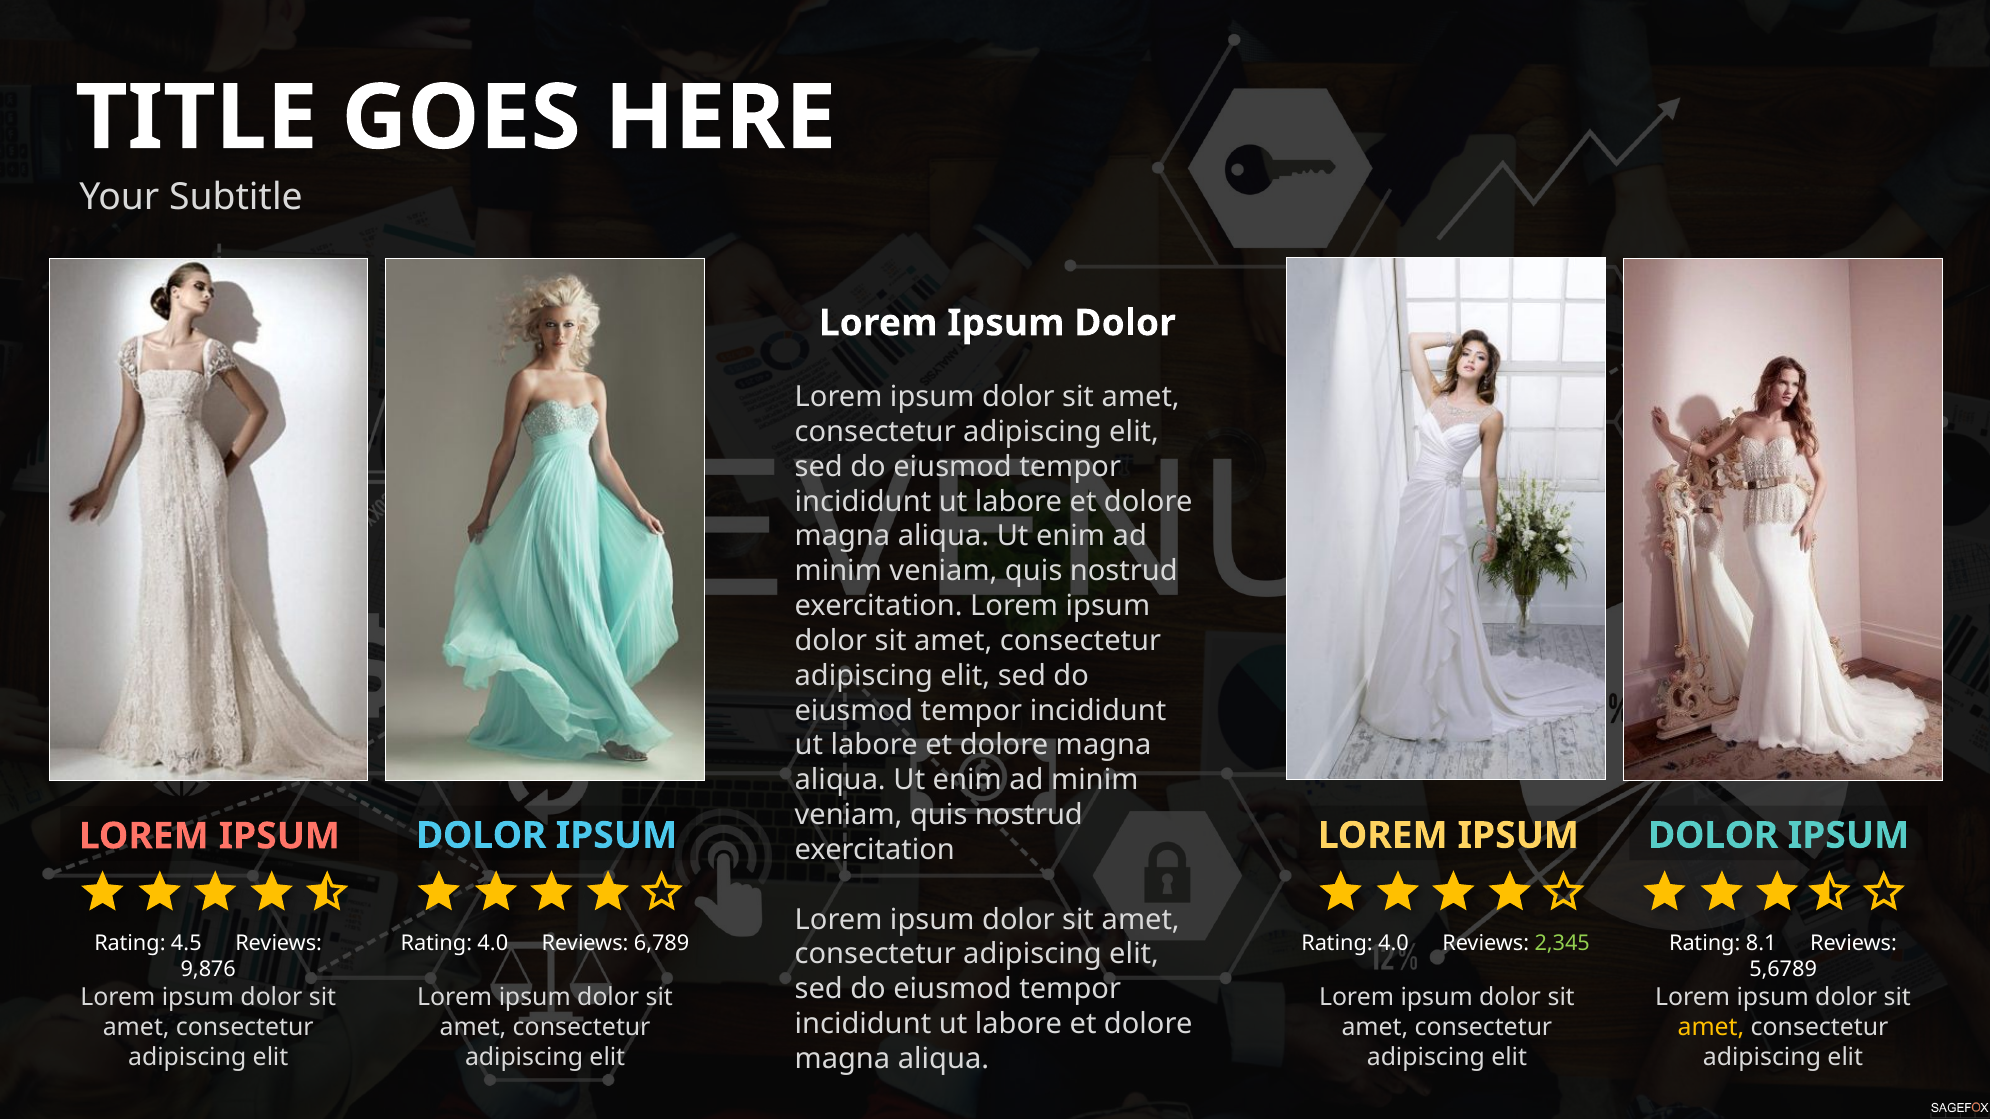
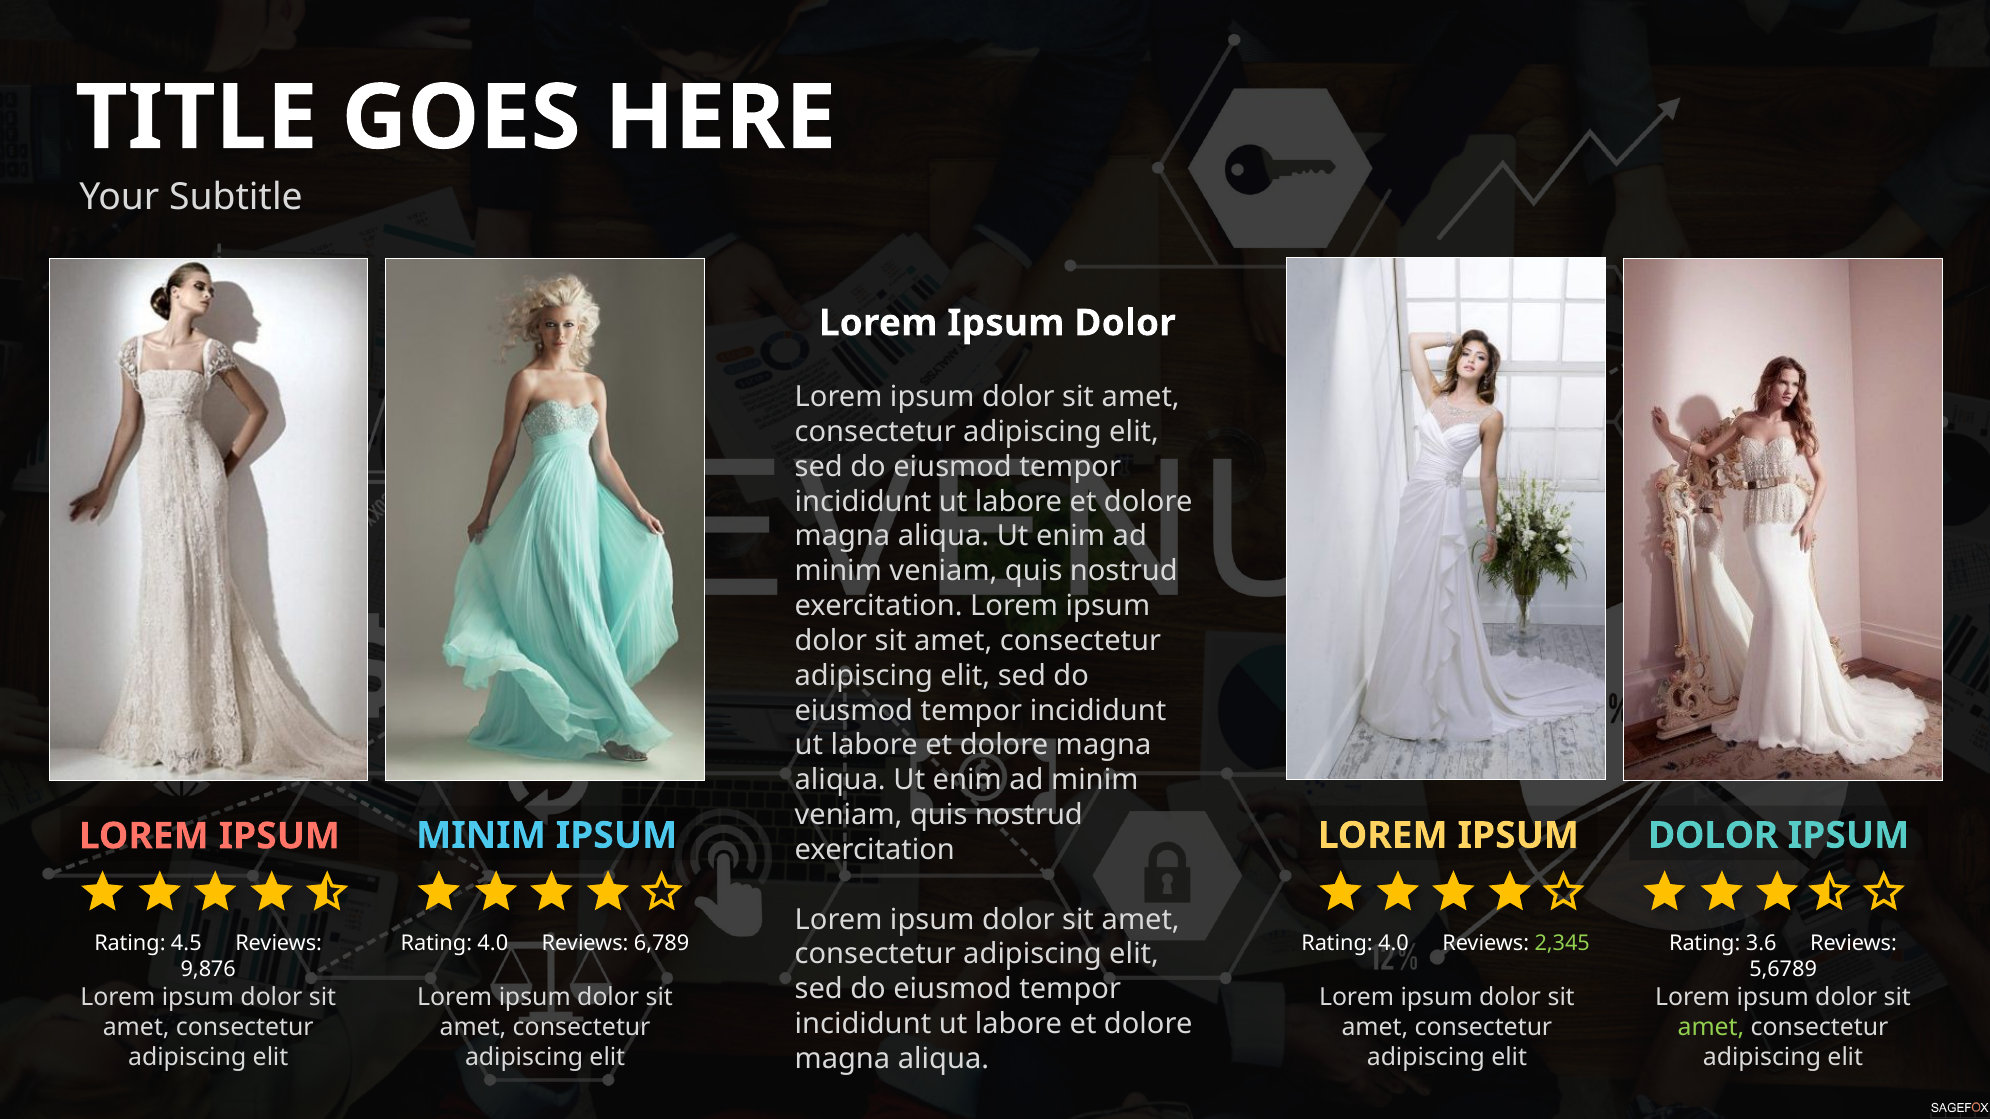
DOLOR at (481, 836): DOLOR -> MINIM
8.1: 8.1 -> 3.6
amet at (1711, 1028) colour: yellow -> light green
